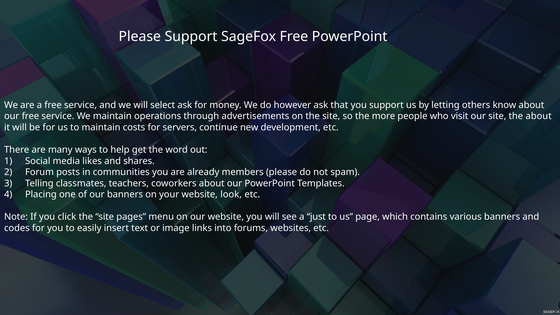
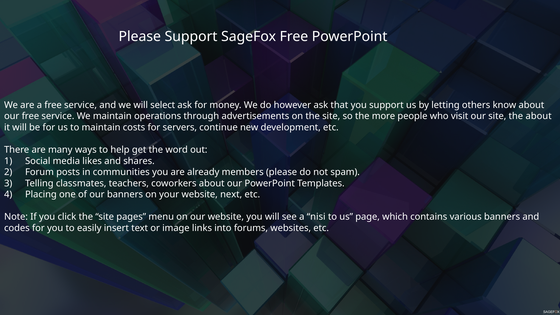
look: look -> next
just: just -> nisi
